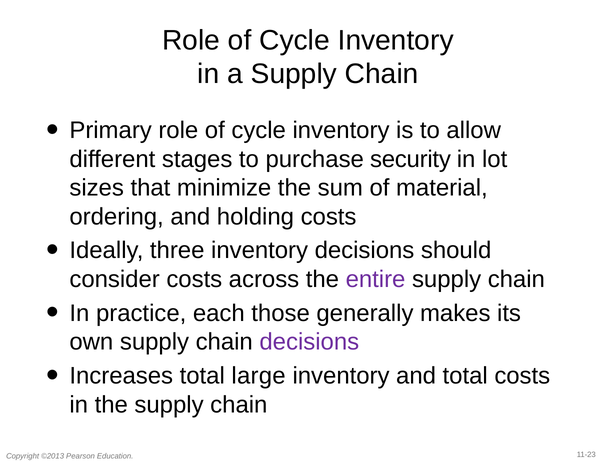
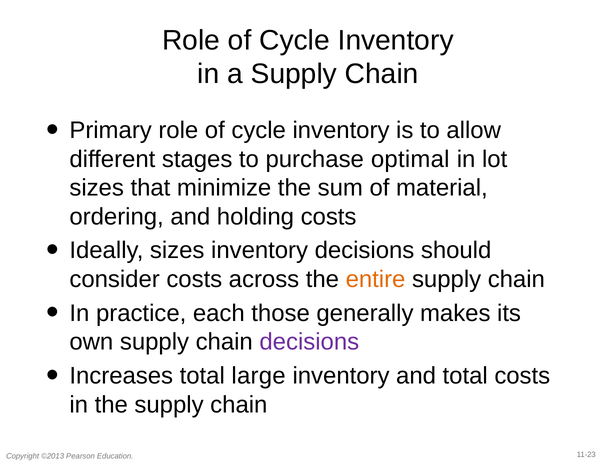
security: security -> optimal
Ideally three: three -> sizes
entire colour: purple -> orange
